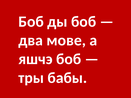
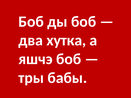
мове: мове -> хутка
